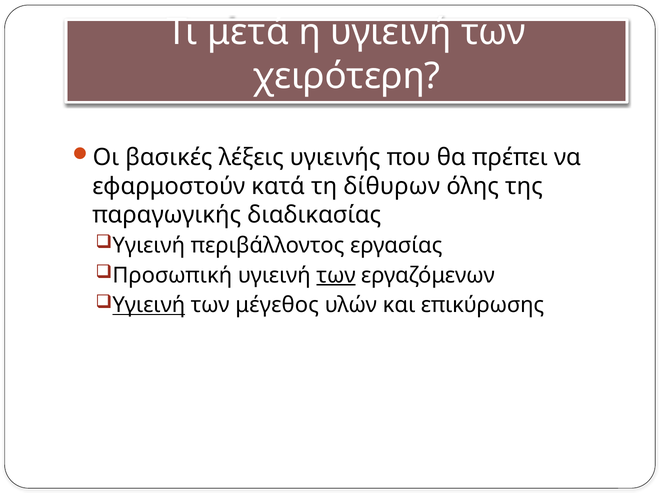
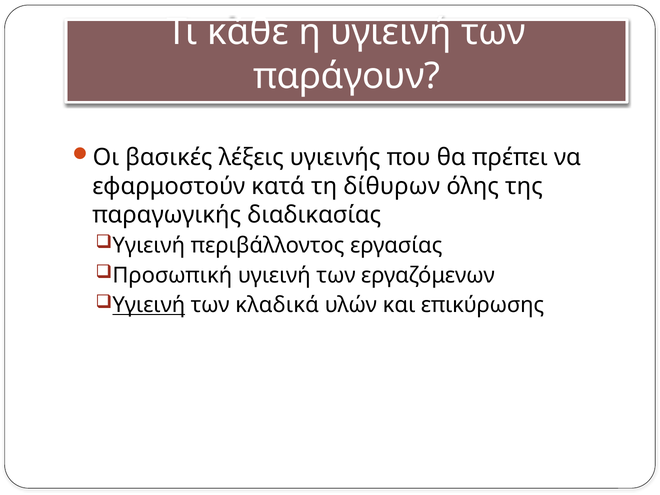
μετά: μετά -> κάθε
χειρότερη: χειρότερη -> παράγουν
των at (336, 275) underline: present -> none
μέγεθος: μέγεθος -> κλαδικά
